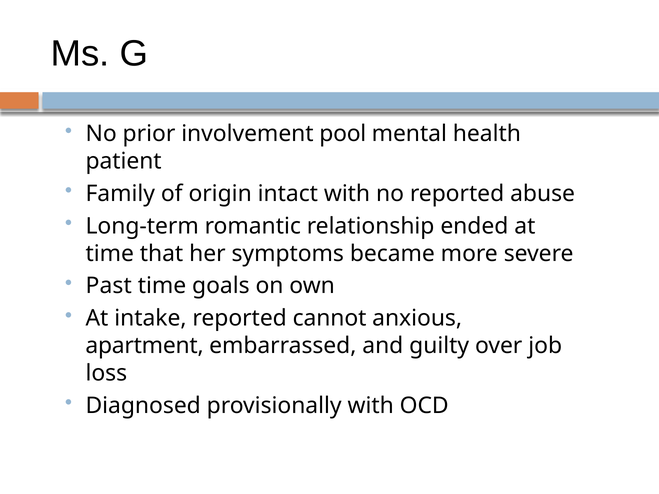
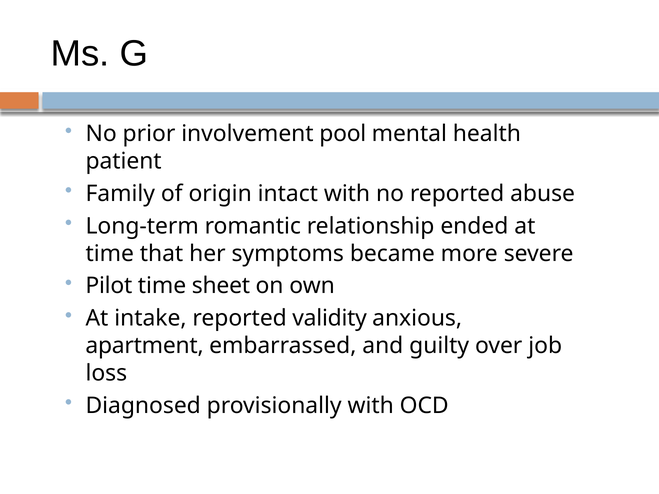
Past: Past -> Pilot
goals: goals -> sheet
cannot: cannot -> validity
